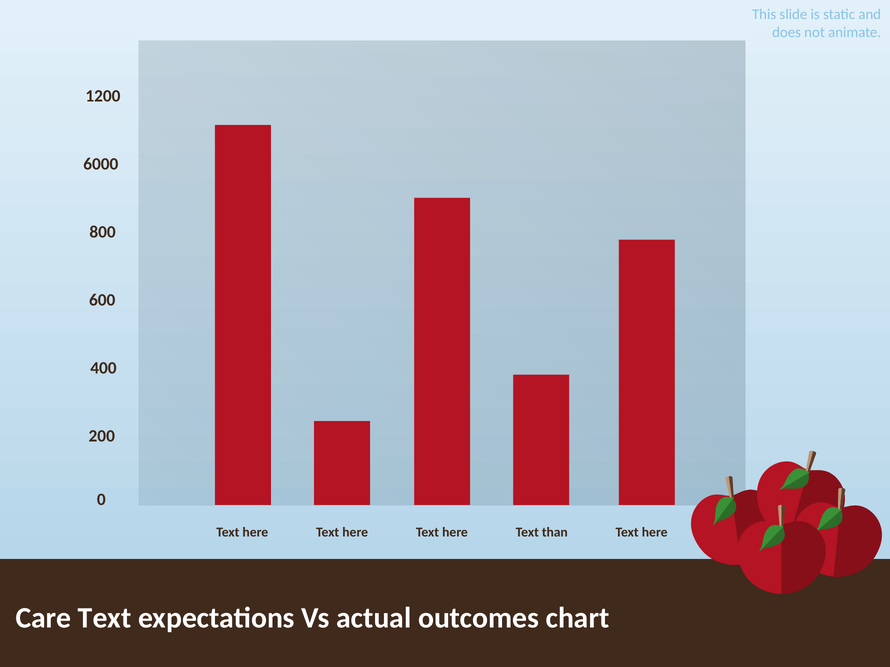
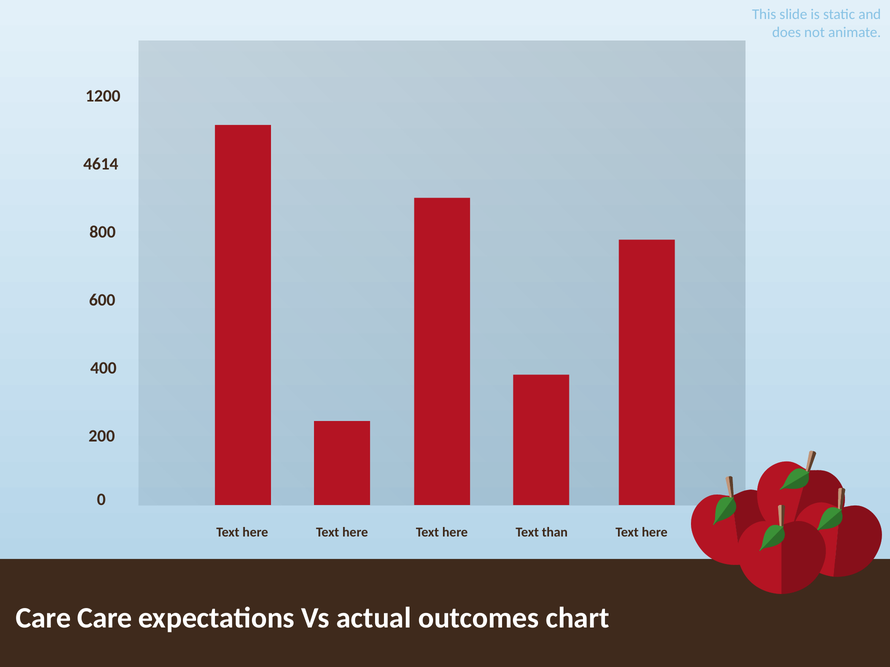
6000: 6000 -> 4614
Care Text: Text -> Care
